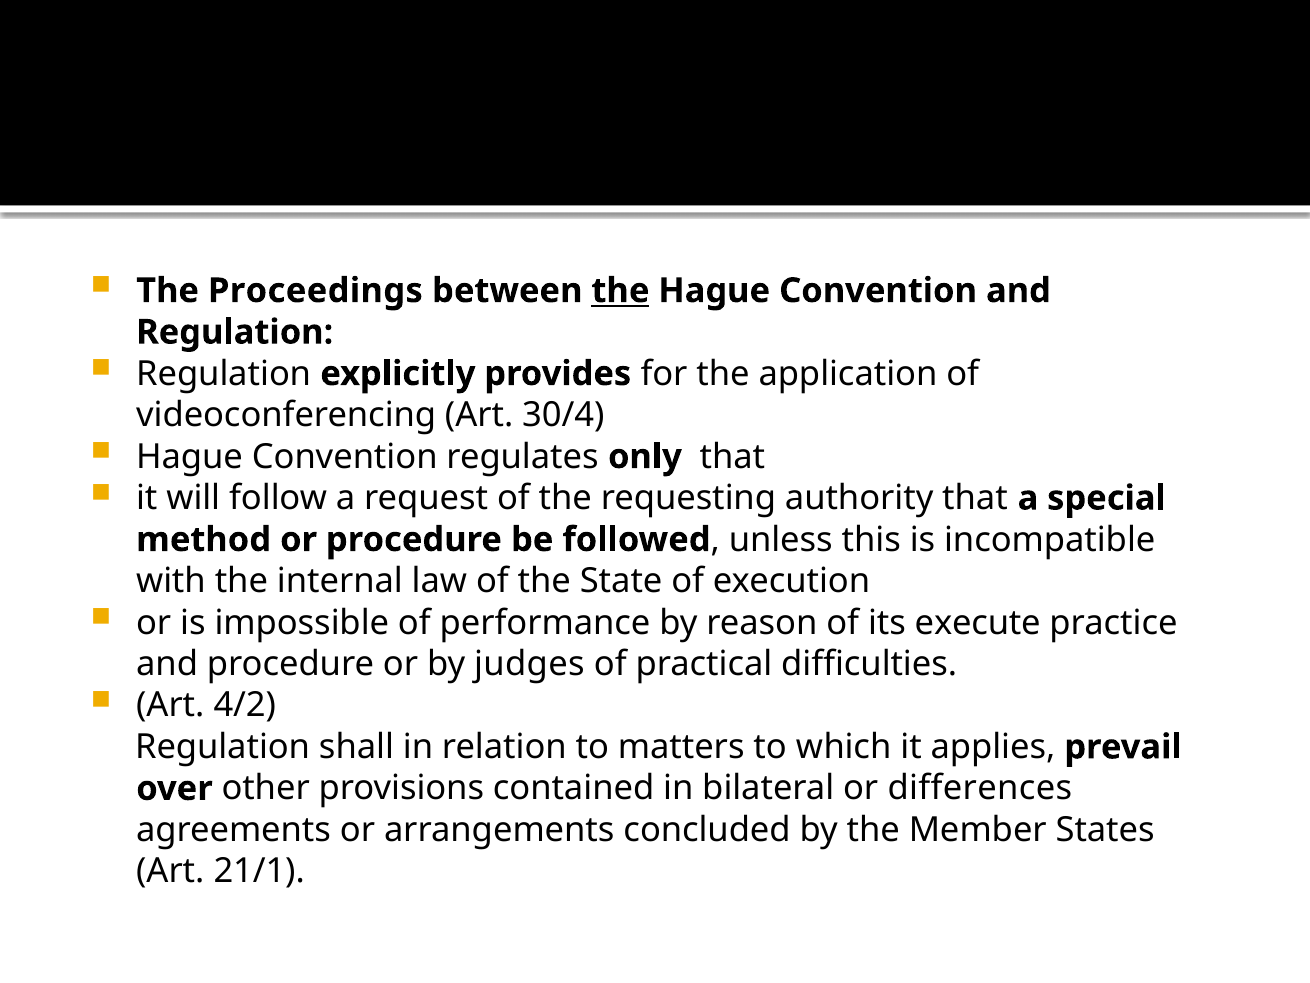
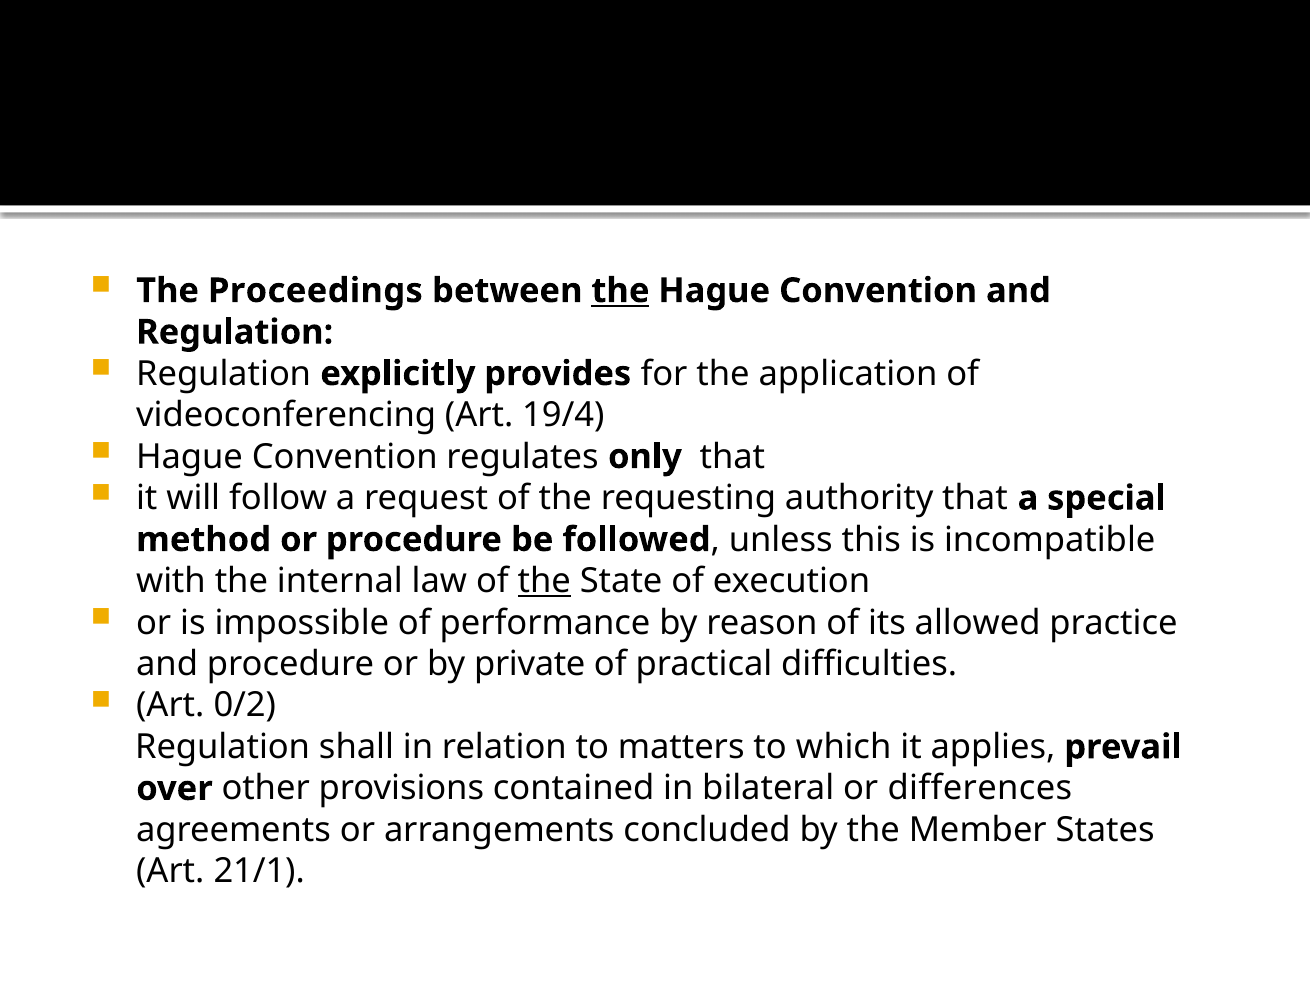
30/4: 30/4 -> 19/4
the at (544, 581) underline: none -> present
execute: execute -> allowed
judges: judges -> private
4/2: 4/2 -> 0/2
